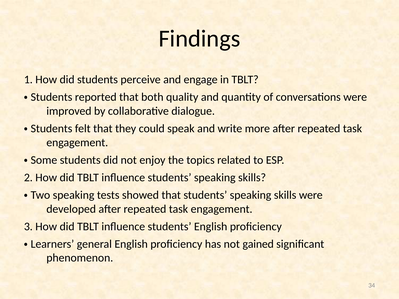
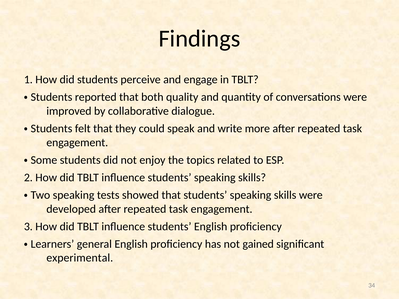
phenomenon: phenomenon -> experimental
